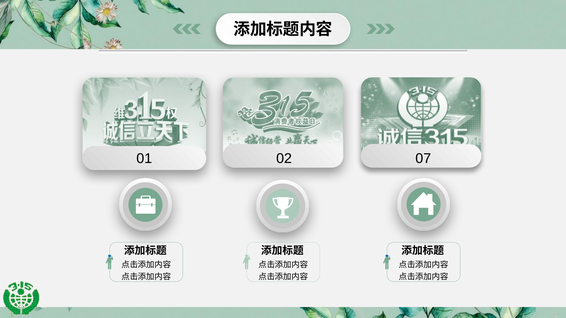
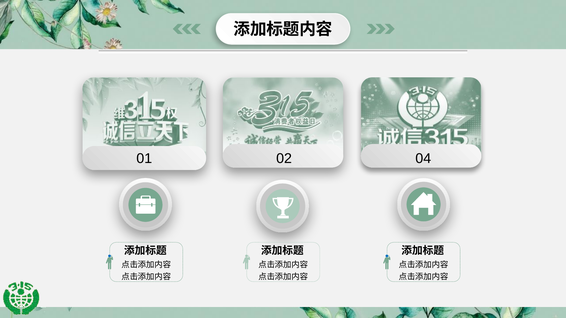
07: 07 -> 04
